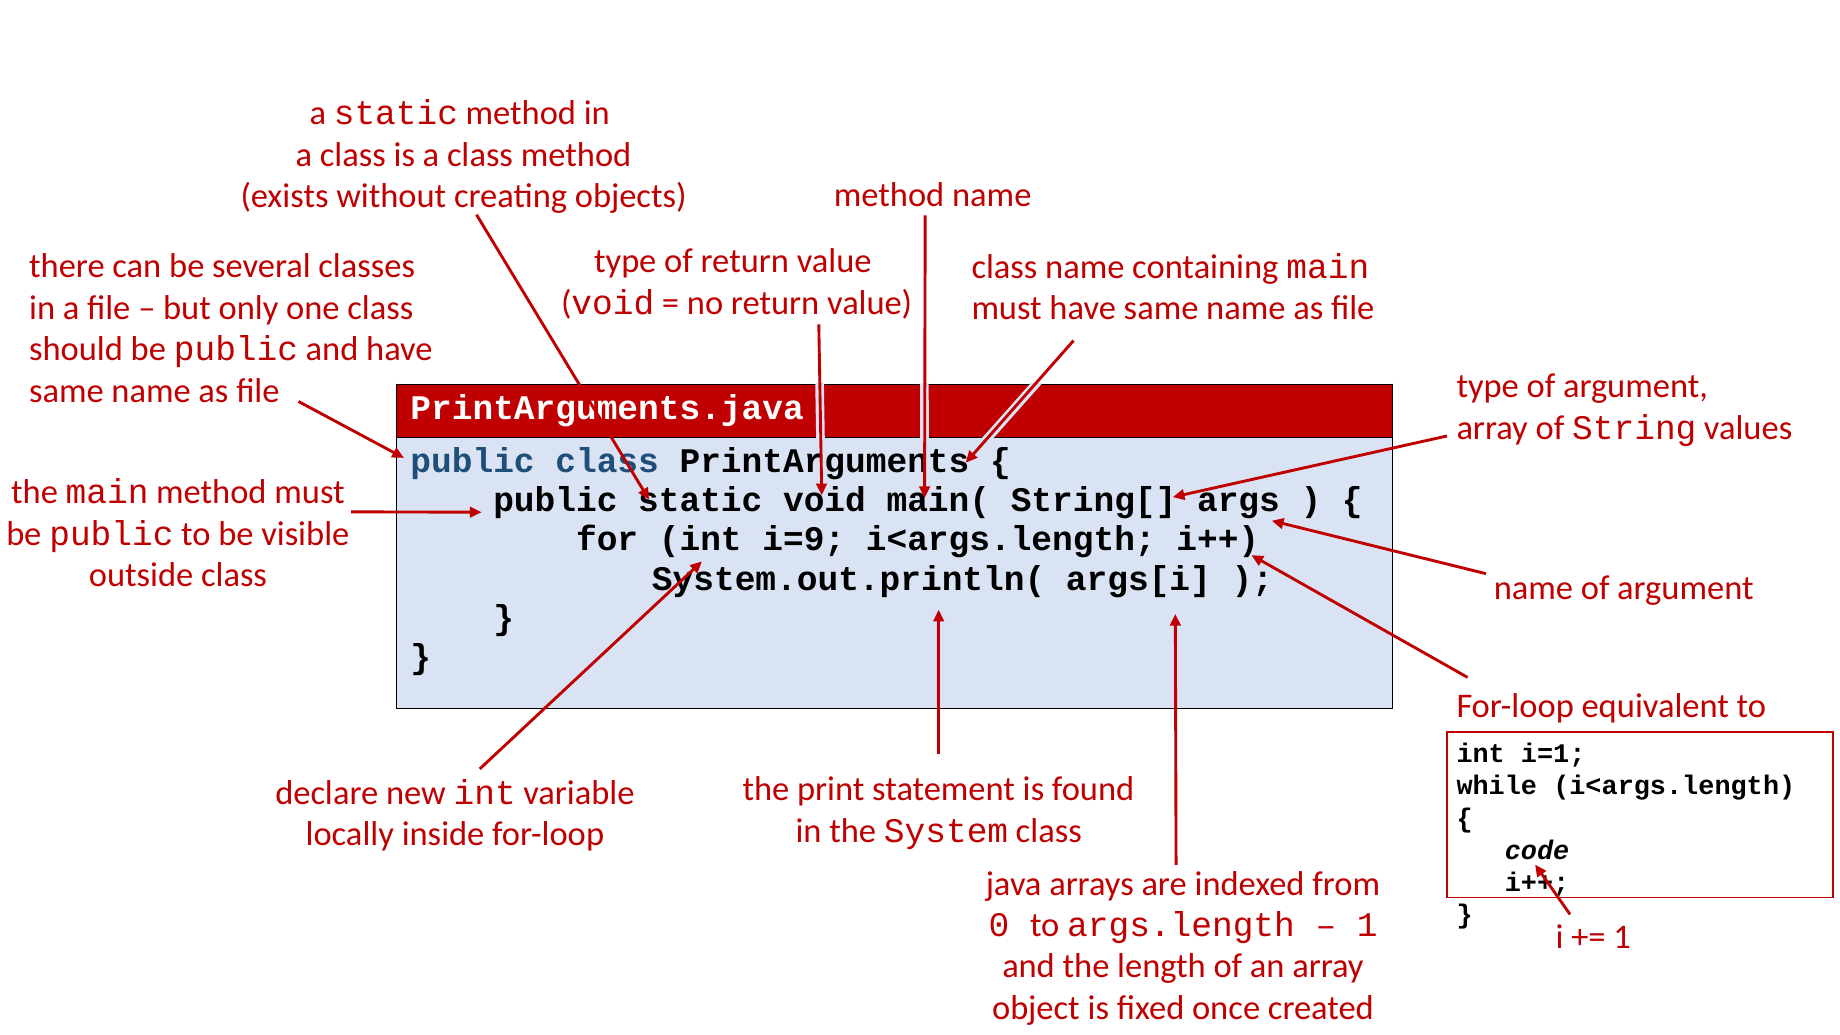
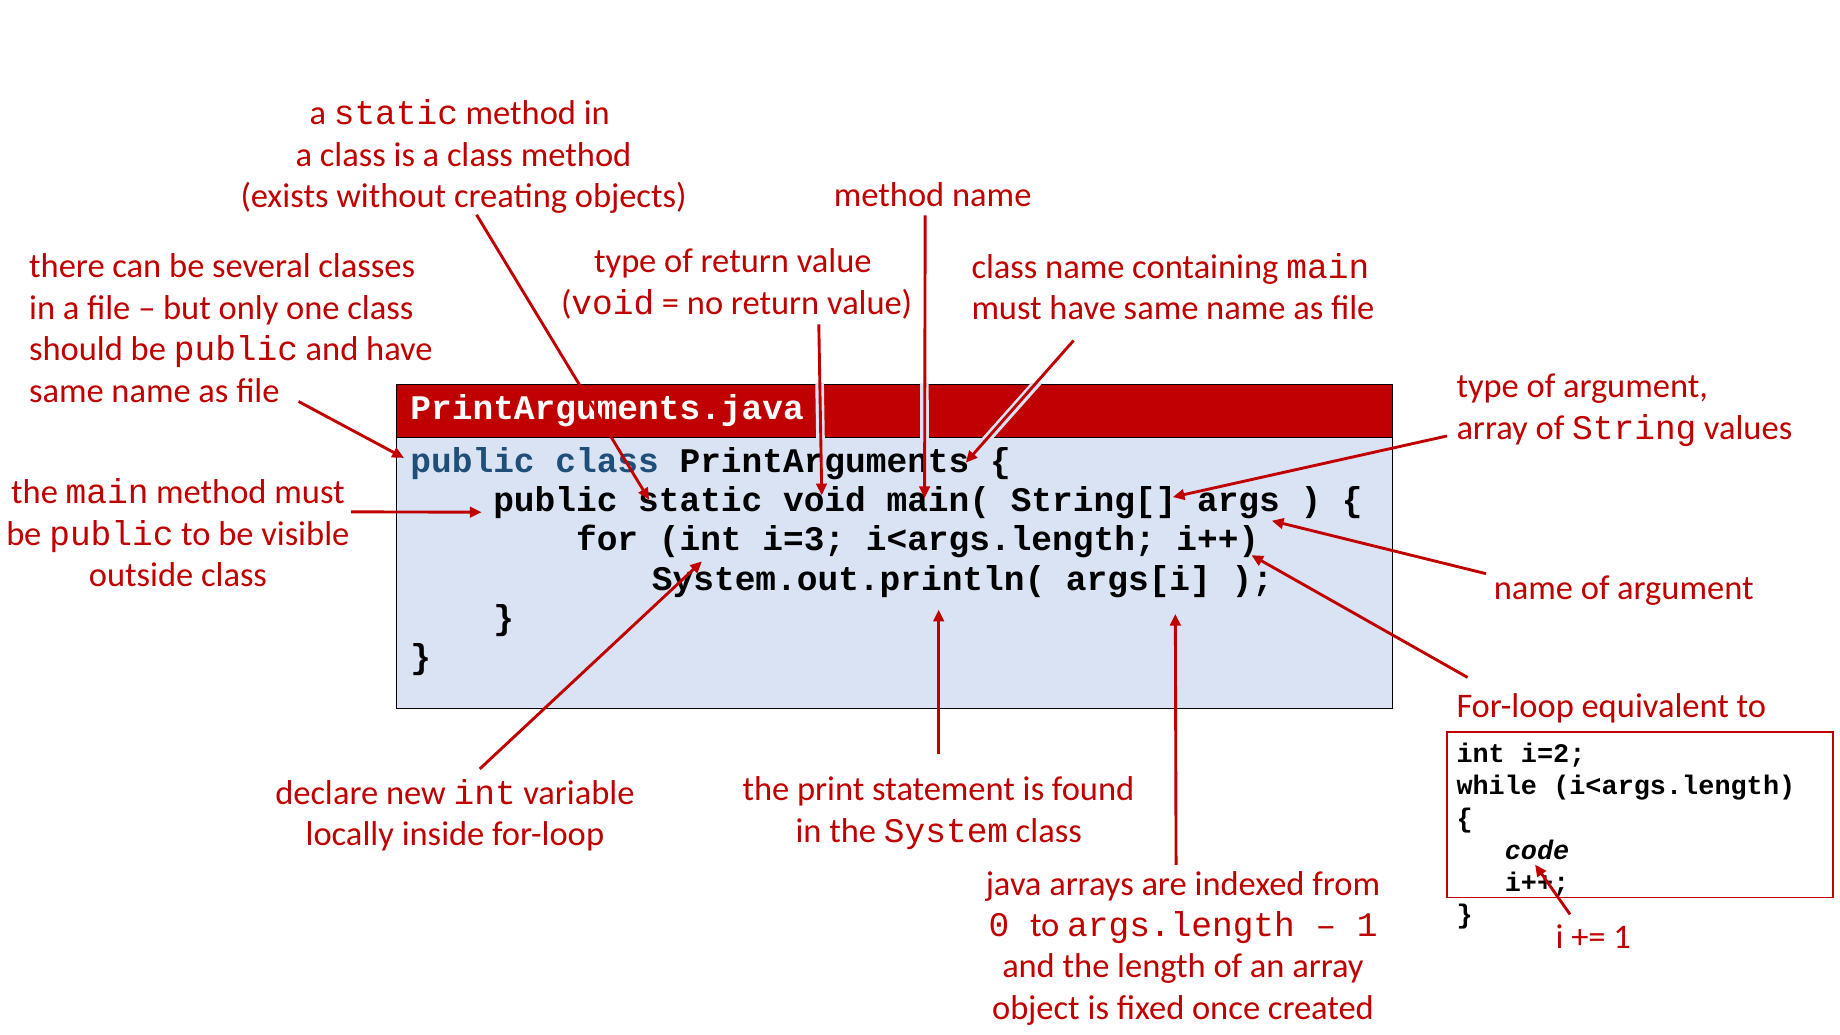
i=9: i=9 -> i=3
i=1: i=1 -> i=2
